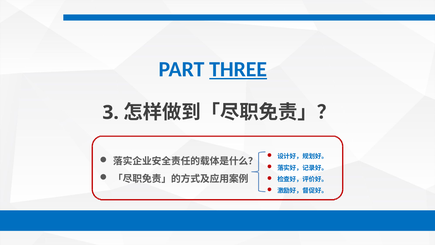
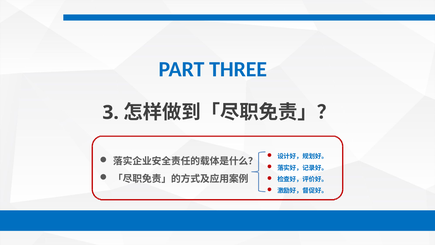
THREE underline: present -> none
